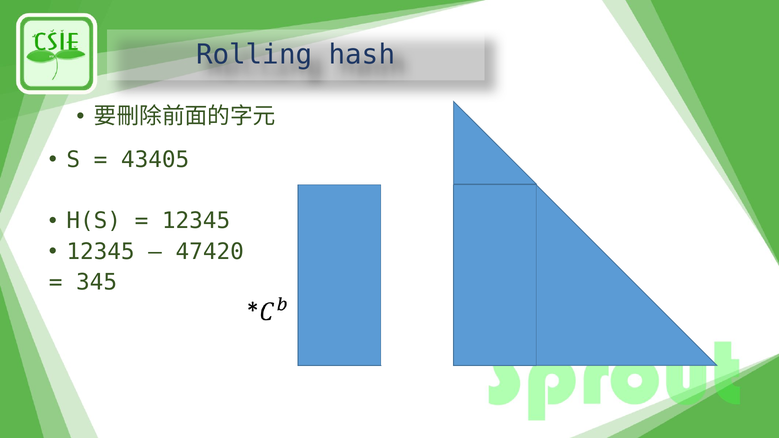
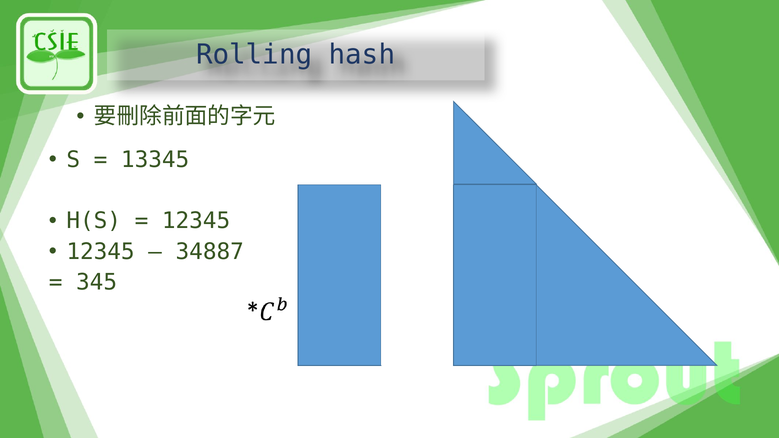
43405: 43405 -> 13345
47420: 47420 -> 34887
